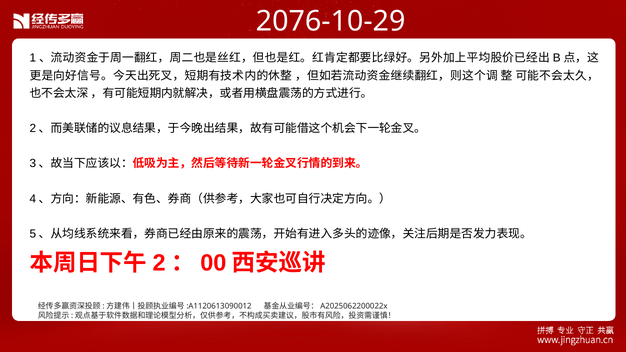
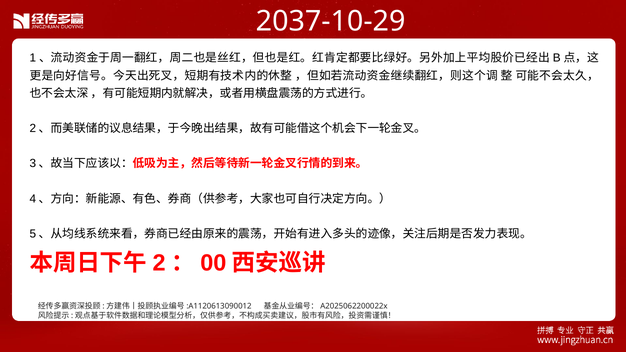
2076-10-29: 2076-10-29 -> 2037-10-29
